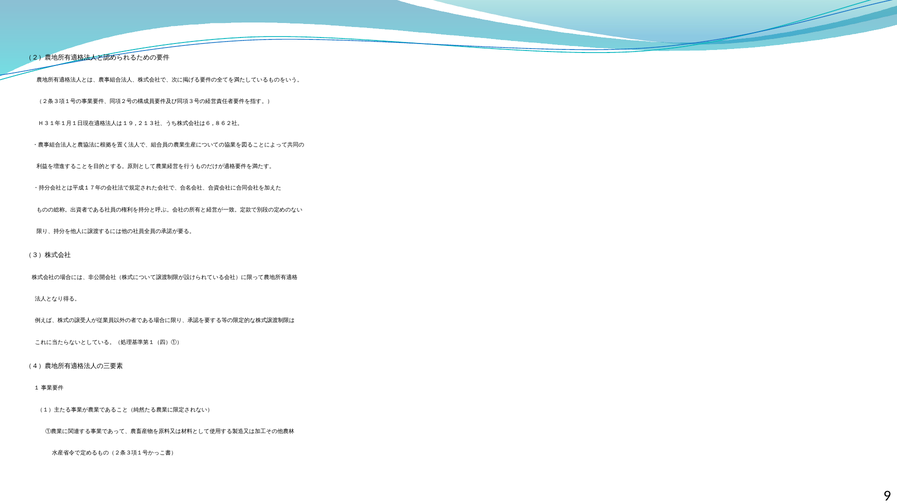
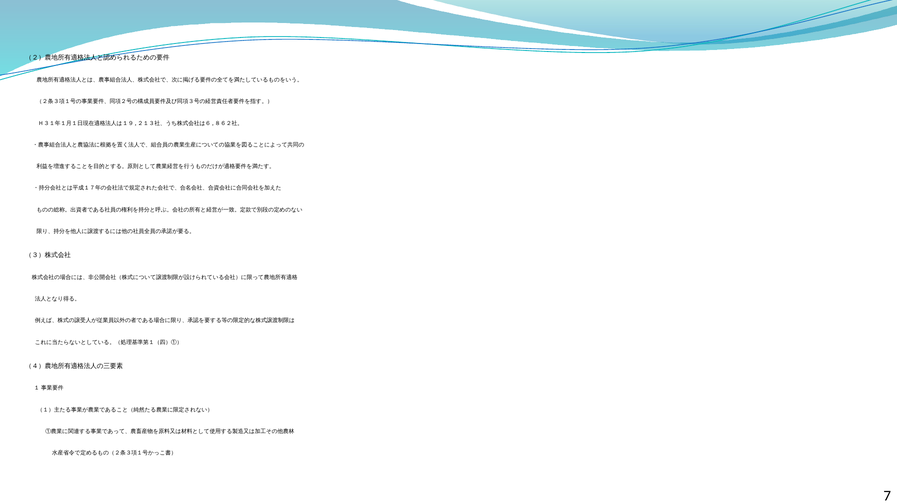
9: 9 -> 7
